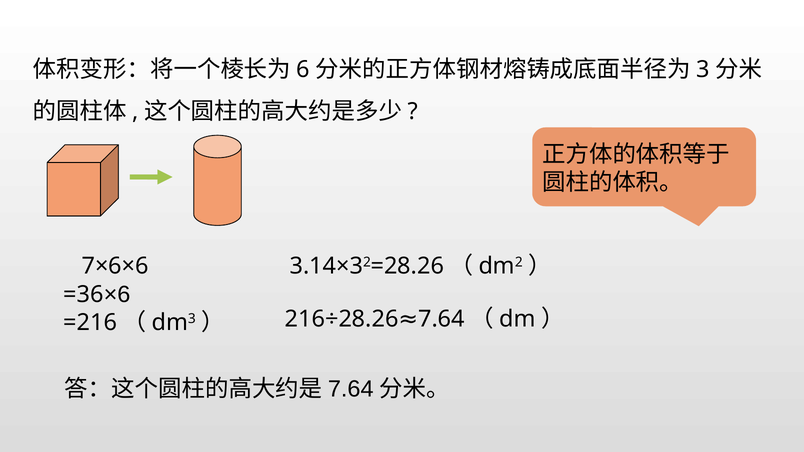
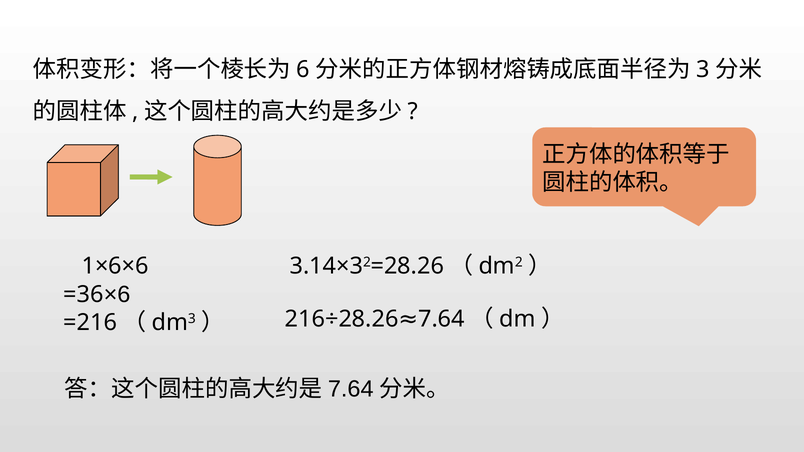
7×6×6: 7×6×6 -> 1×6×6
